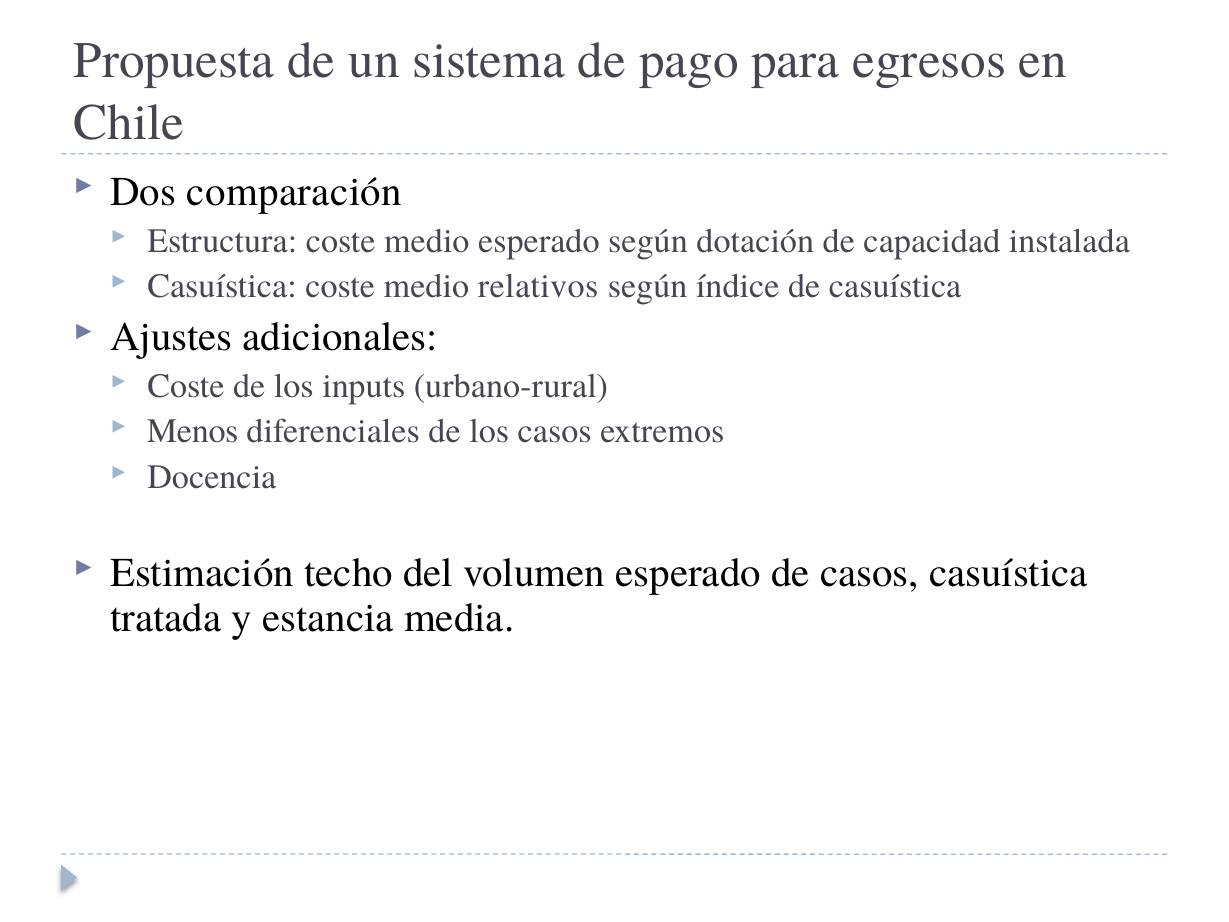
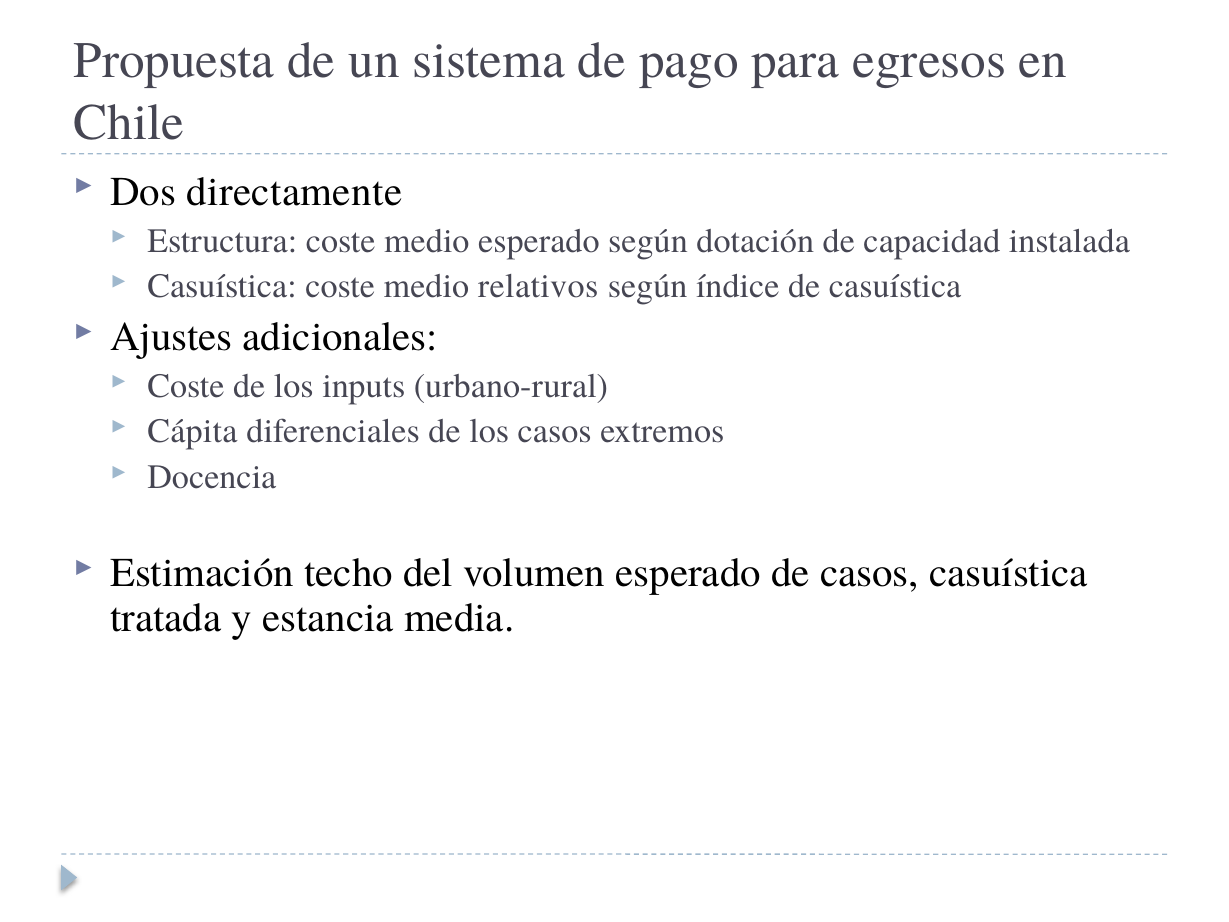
comparación: comparación -> directamente
Menos: Menos -> Cápita
